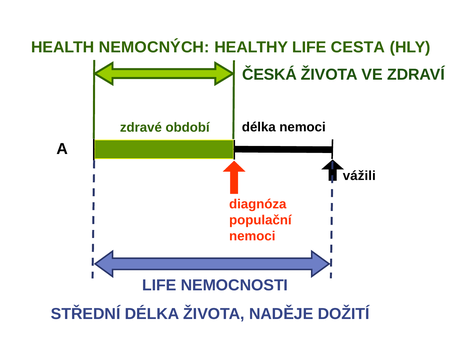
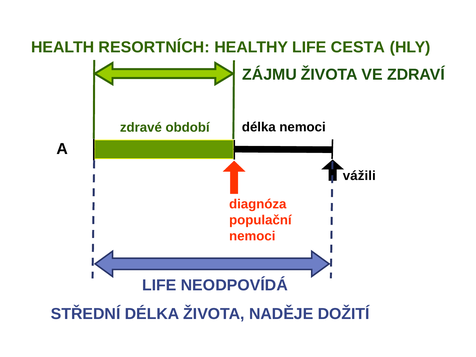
NEMOCNÝCH: NEMOCNÝCH -> RESORTNÍCH
ČESKÁ: ČESKÁ -> ZÁJMU
NEMOCNOSTI: NEMOCNOSTI -> NEODPOVÍDÁ
